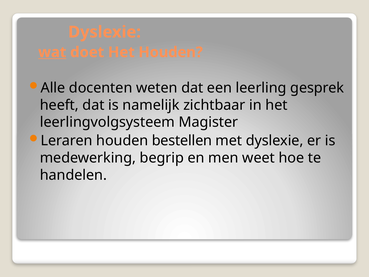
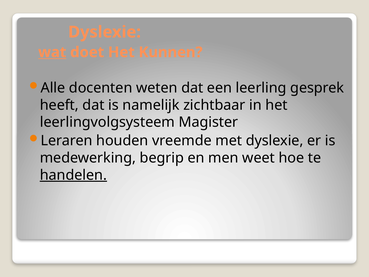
Het Houden: Houden -> Kunnen
bestellen: bestellen -> vreemde
handelen underline: none -> present
